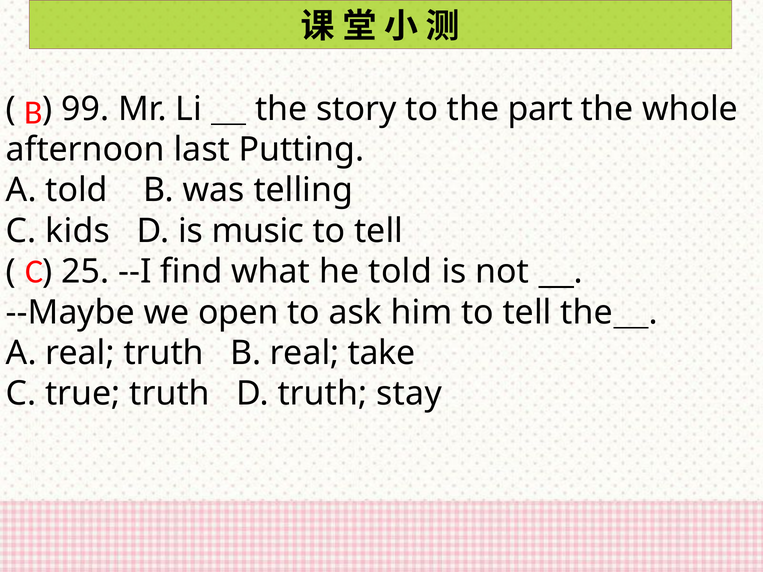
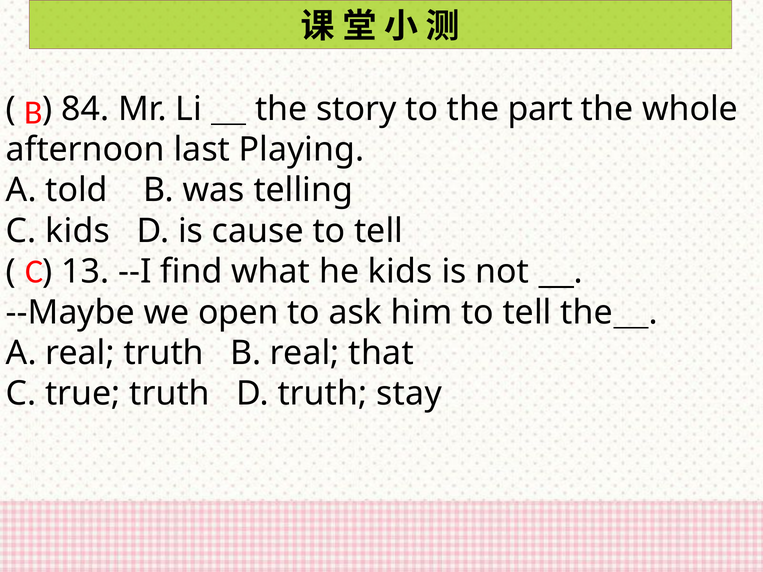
99: 99 -> 84
Putting: Putting -> Playing
music: music -> cause
25: 25 -> 13
he told: told -> kids
take: take -> that
